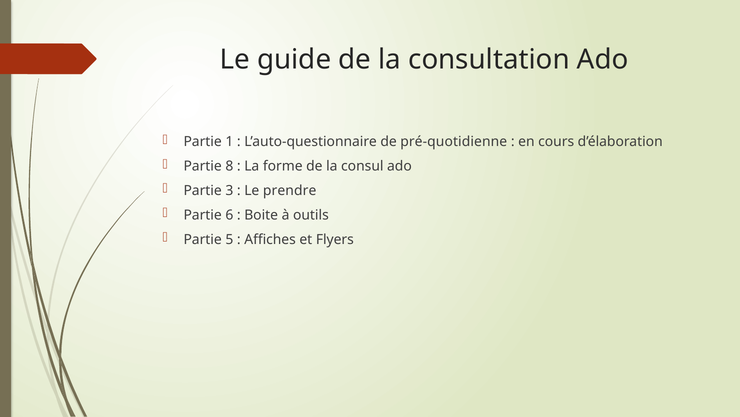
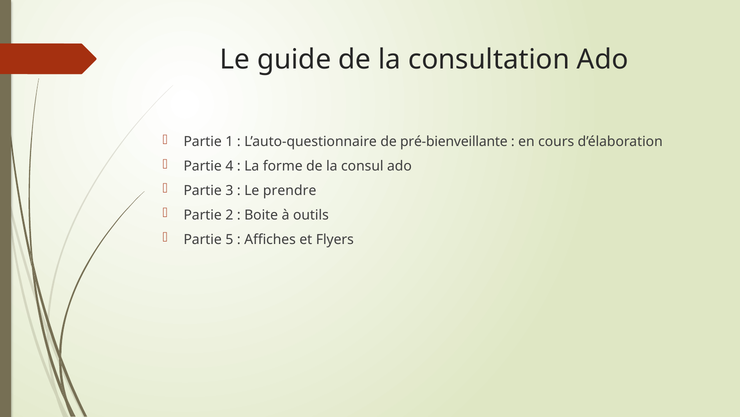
pré-quotidienne: pré-quotidienne -> pré-bienveillante
8: 8 -> 4
6: 6 -> 2
